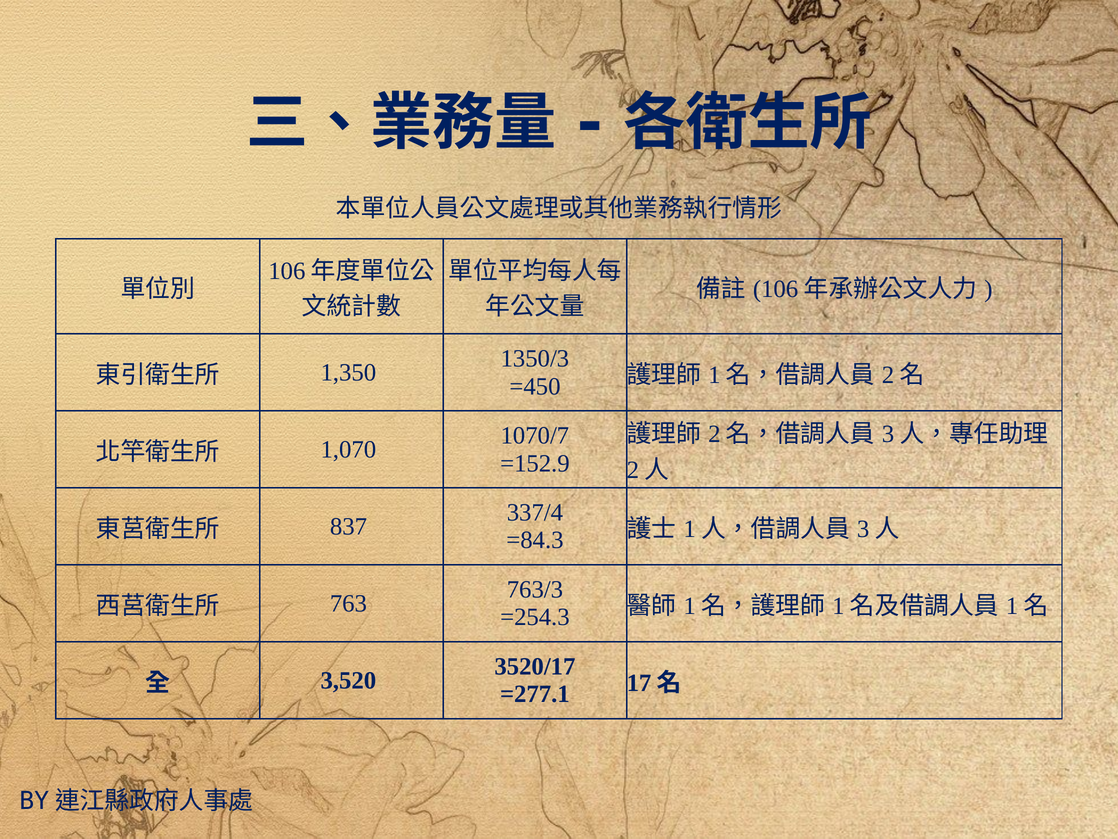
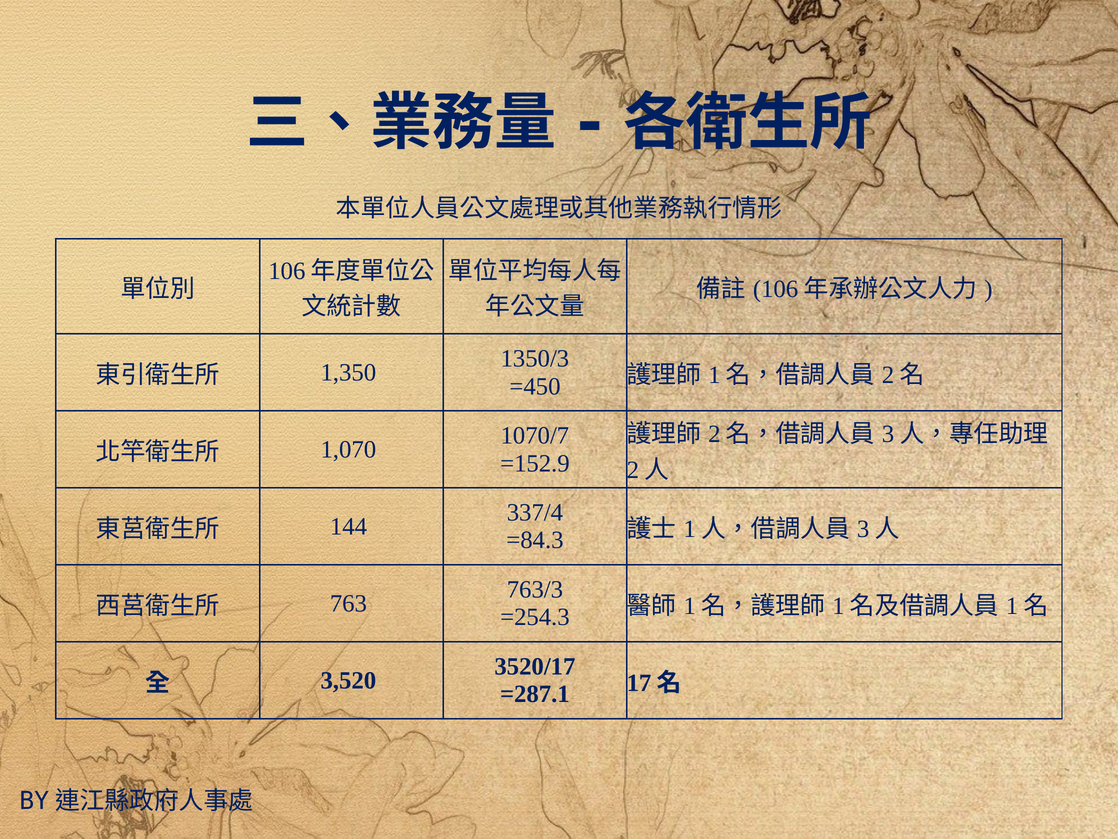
837: 837 -> 144
=277.1: =277.1 -> =287.1
